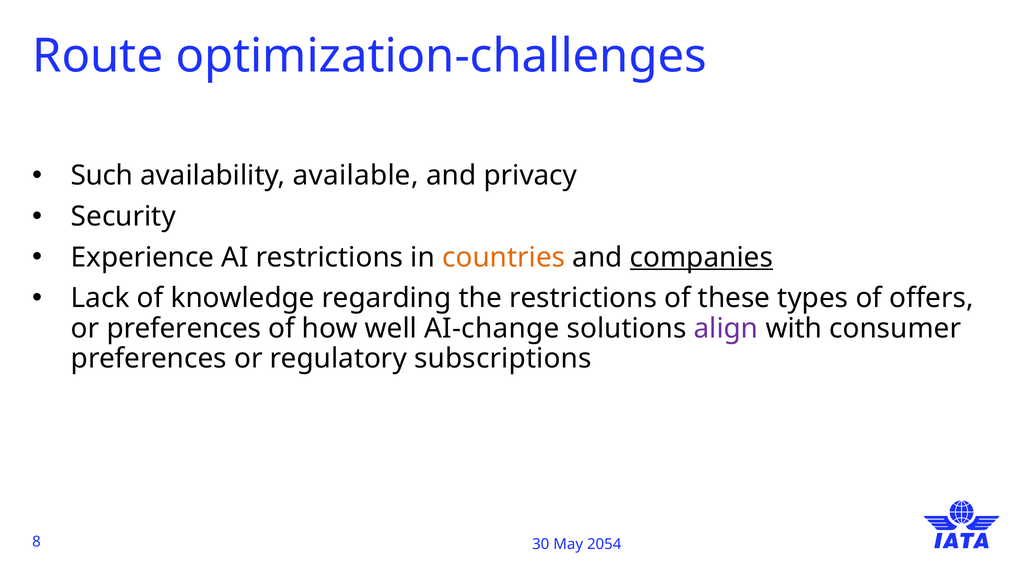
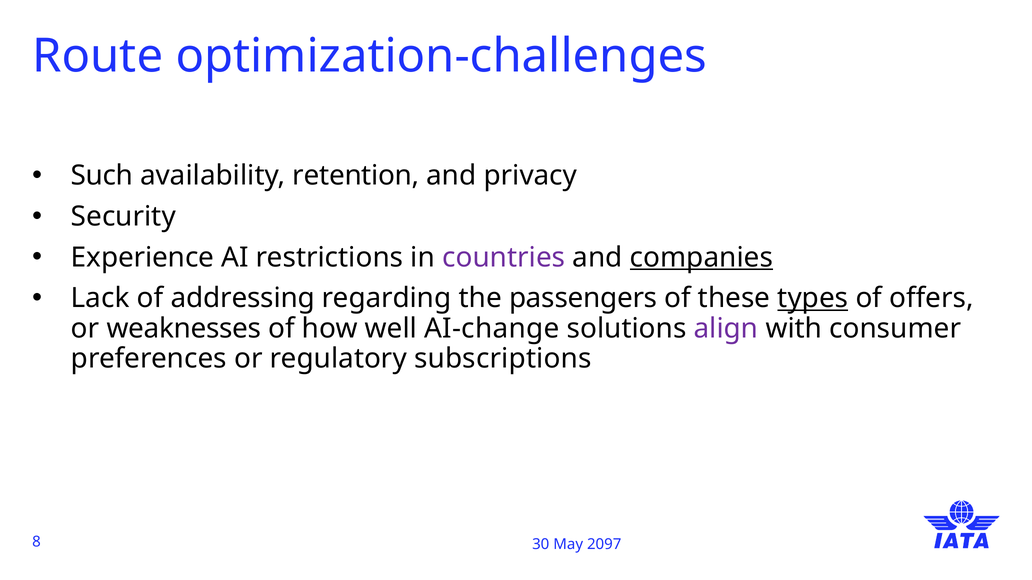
available: available -> retention
countries colour: orange -> purple
knowledge: knowledge -> addressing
the restrictions: restrictions -> passengers
types underline: none -> present
or preferences: preferences -> weaknesses
2054: 2054 -> 2097
